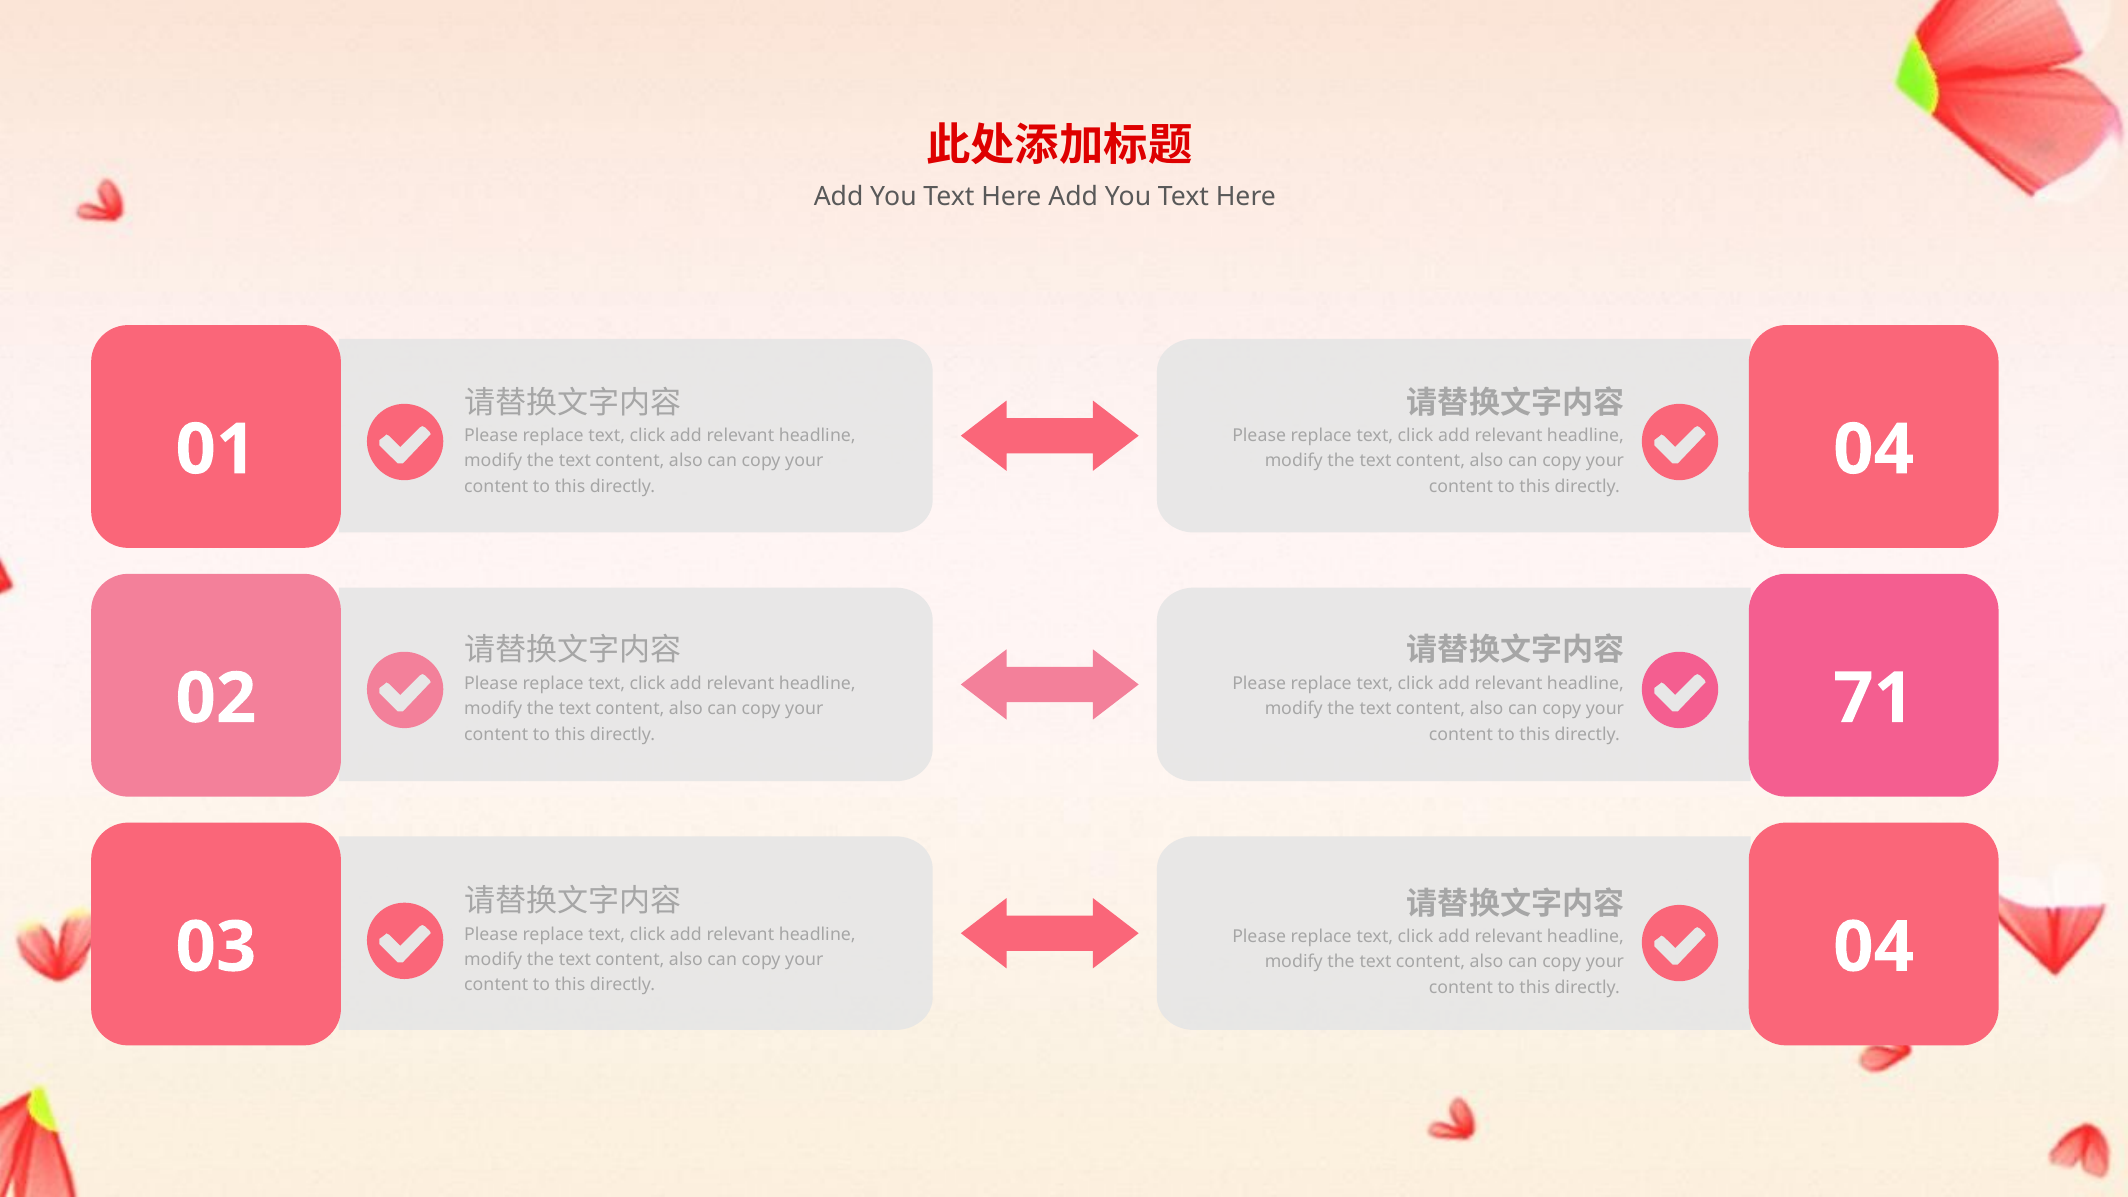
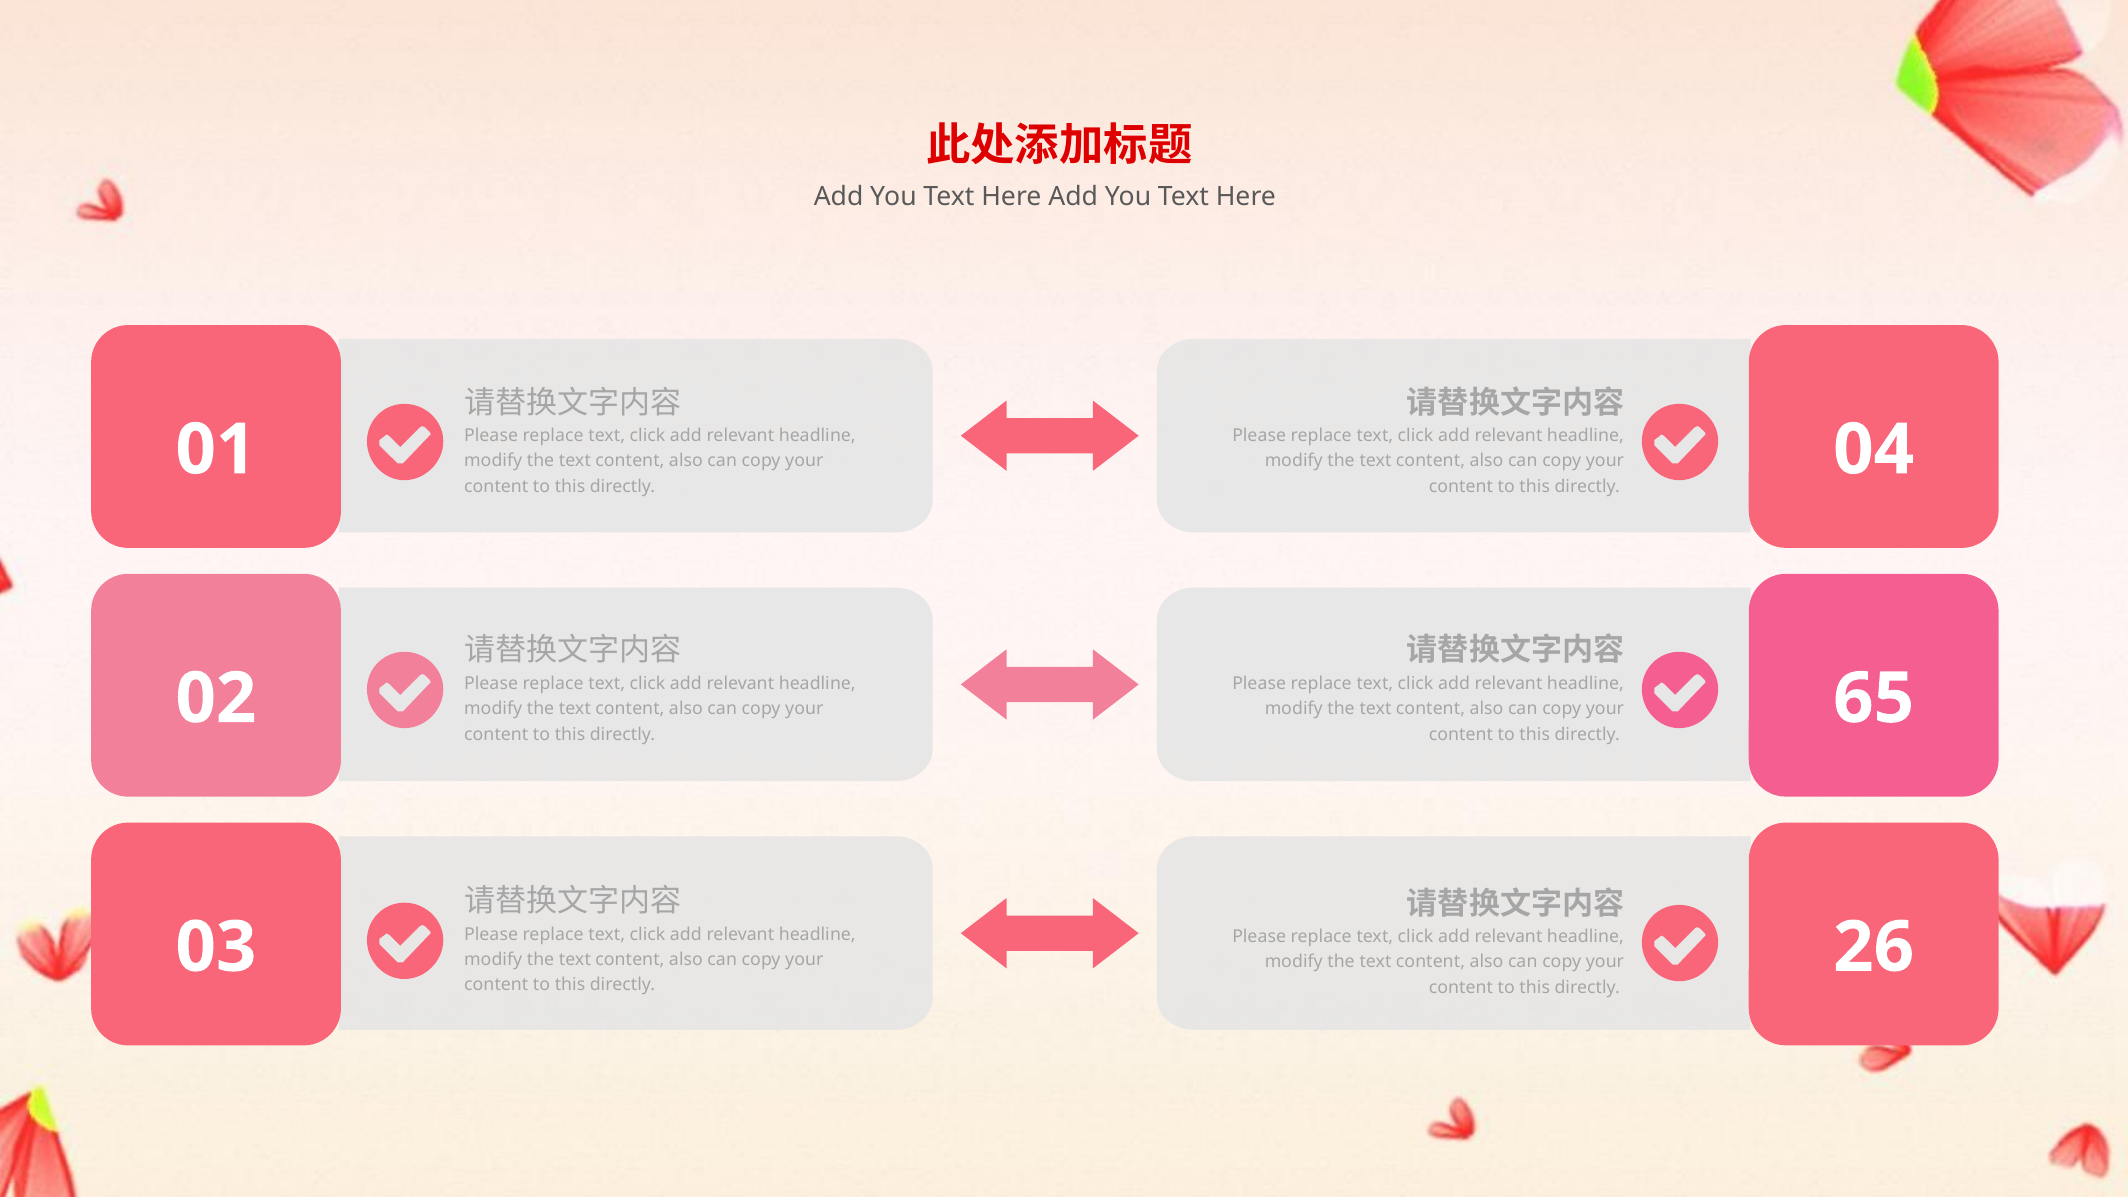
71: 71 -> 65
04 at (1874, 947): 04 -> 26
